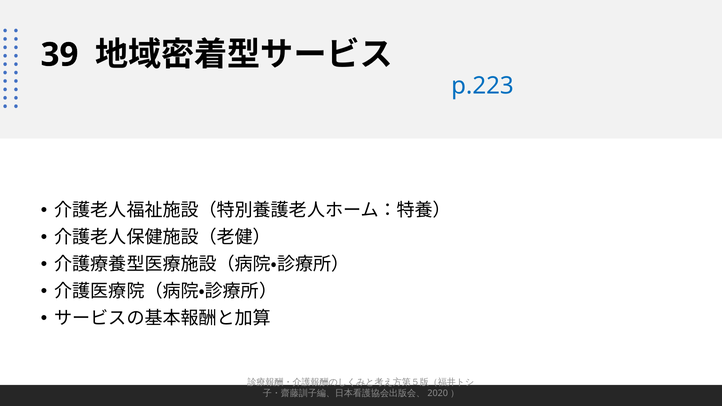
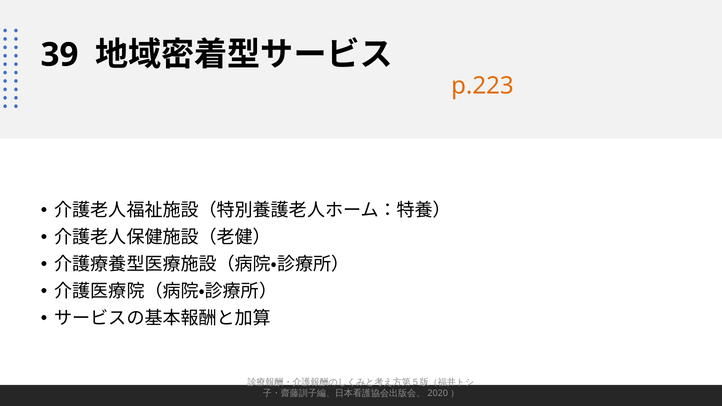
p.223 colour: blue -> orange
